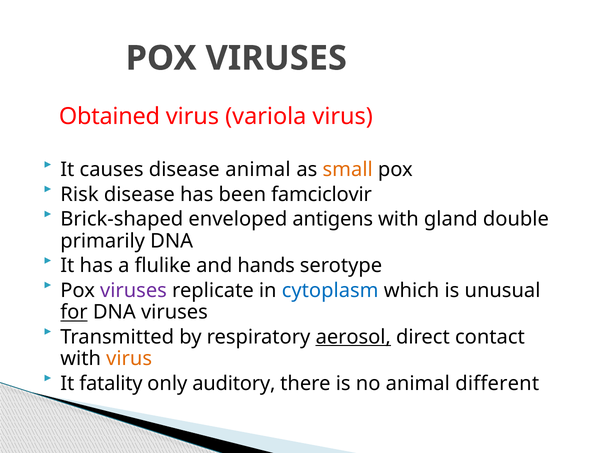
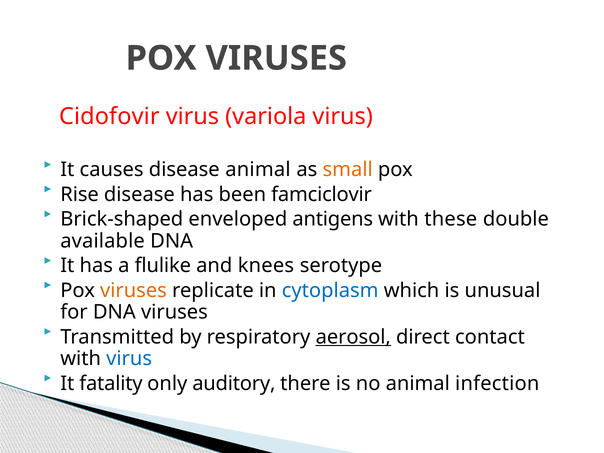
Obtained: Obtained -> Cidofovir
Risk: Risk -> Rise
gland: gland -> these
primarily: primarily -> available
hands: hands -> knees
viruses at (133, 291) colour: purple -> orange
for underline: present -> none
virus at (129, 359) colour: orange -> blue
different: different -> infection
